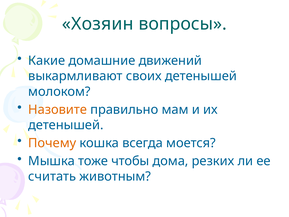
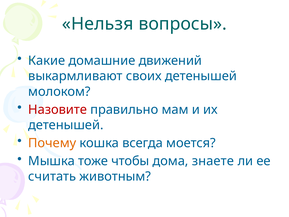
Хозяин: Хозяин -> Нельзя
Назовите colour: orange -> red
резких: резких -> знаете
